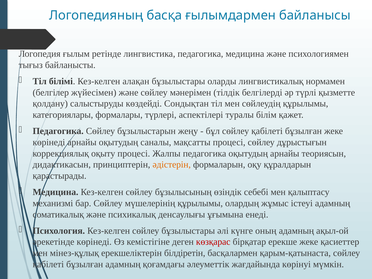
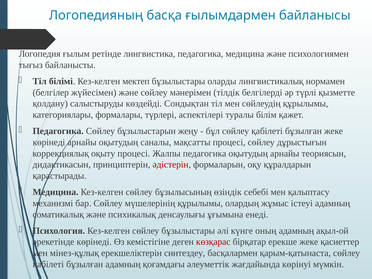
алақан: алақан -> мектеп
әдістерін colour: orange -> red
білдіретін: білдіретін -> синтездеу
